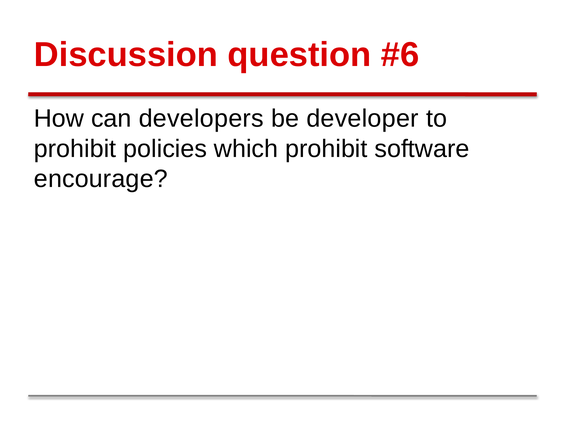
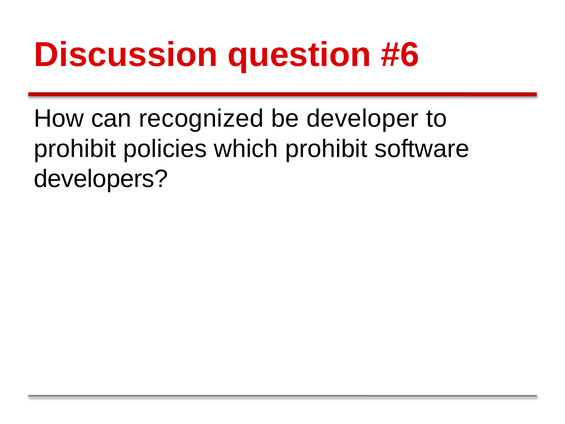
developers: developers -> recognized
encourage: encourage -> developers
